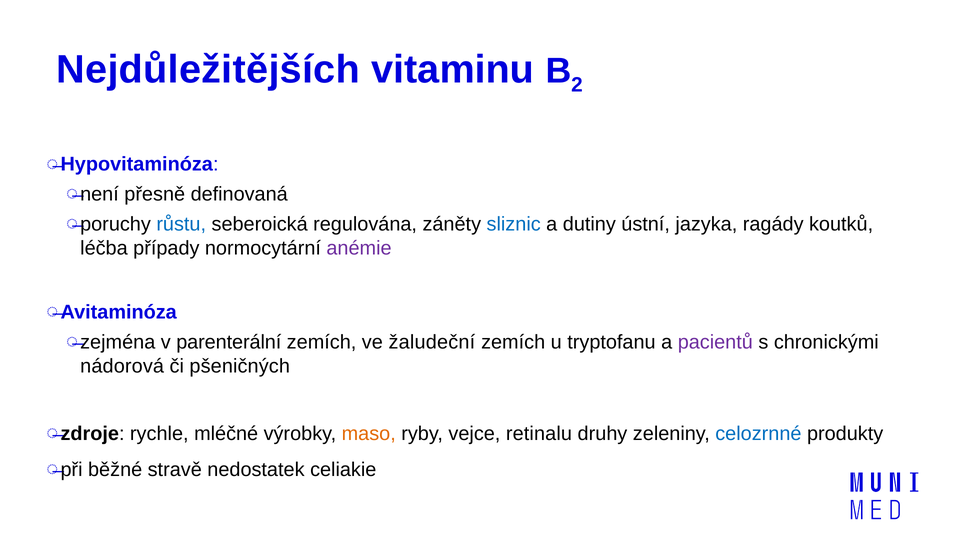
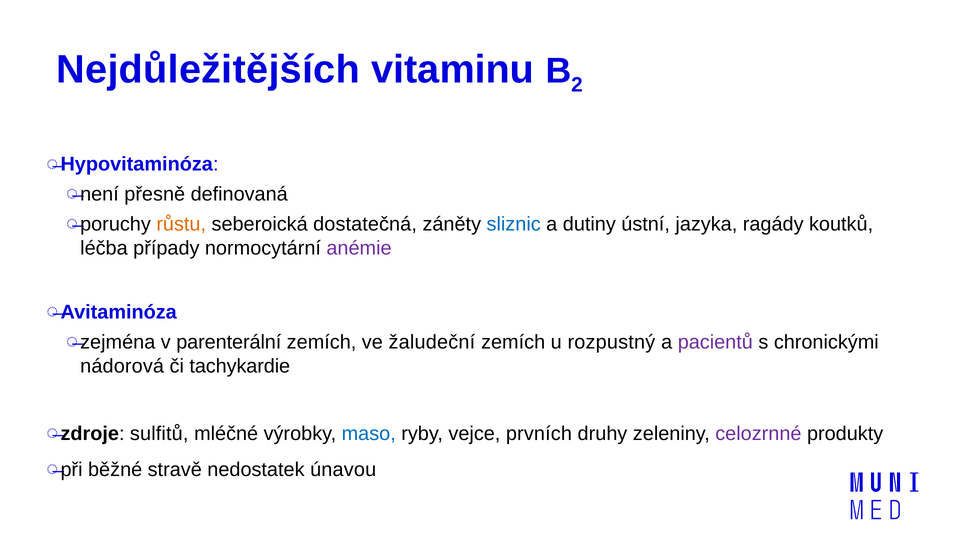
růstu colour: blue -> orange
regulována: regulována -> dostatečná
tryptofanu: tryptofanu -> rozpustný
pšeničných: pšeničných -> tachykardie
rychle: rychle -> sulfitů
maso colour: orange -> blue
retinalu: retinalu -> prvních
celozrnné colour: blue -> purple
celiakie: celiakie -> únavou
